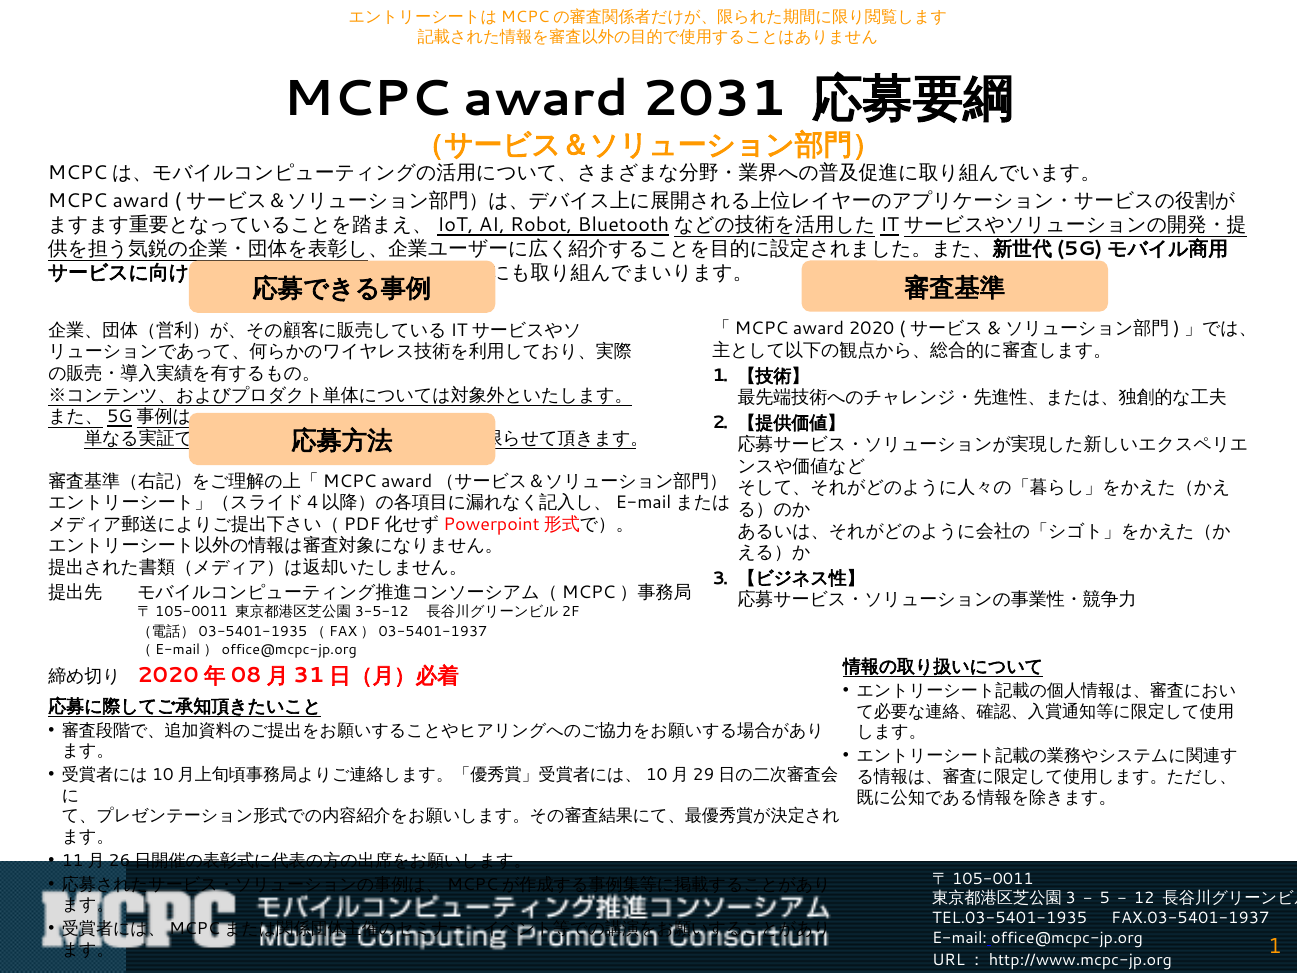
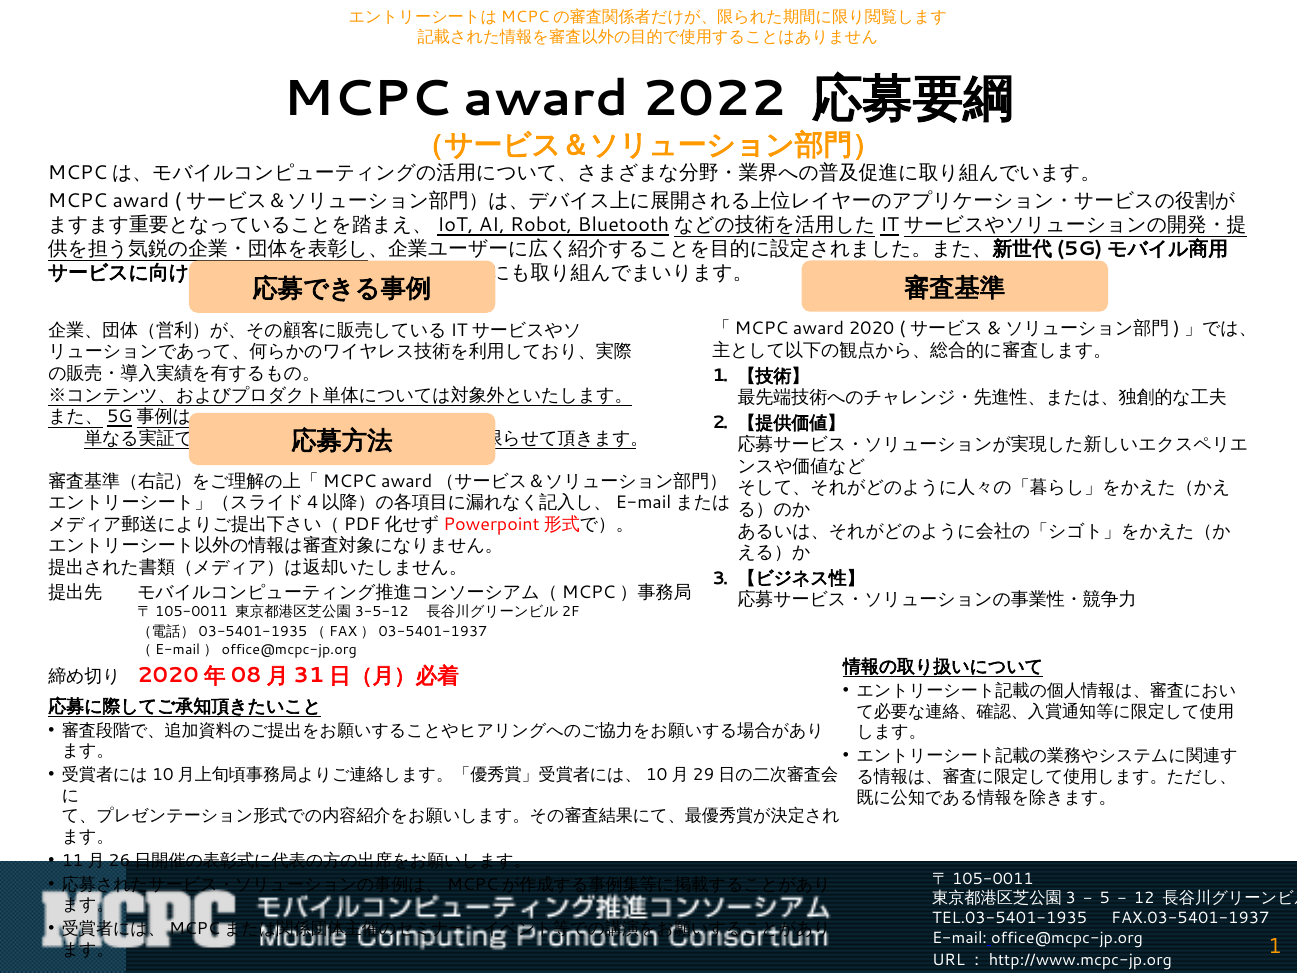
2031: 2031 -> 2022
